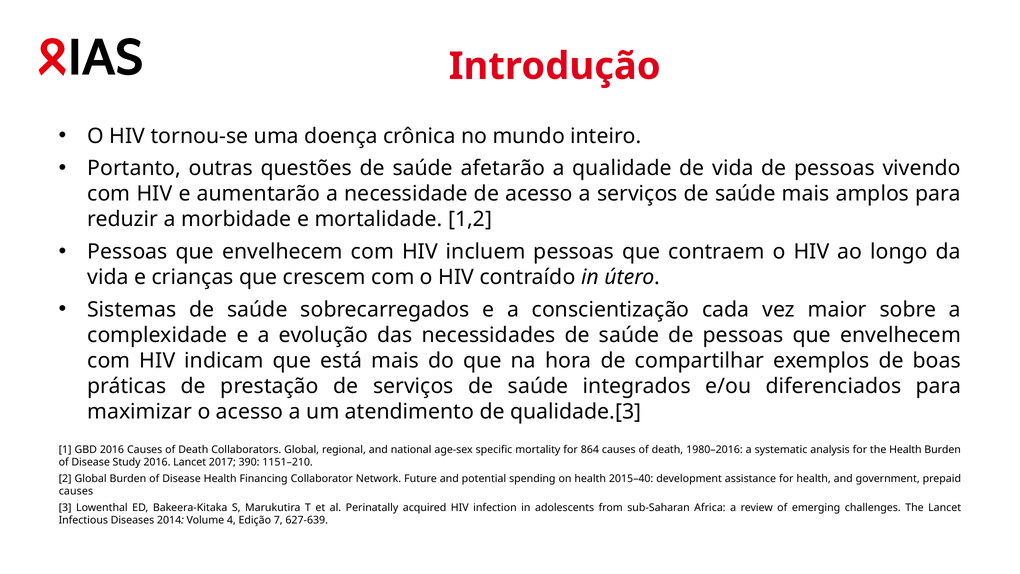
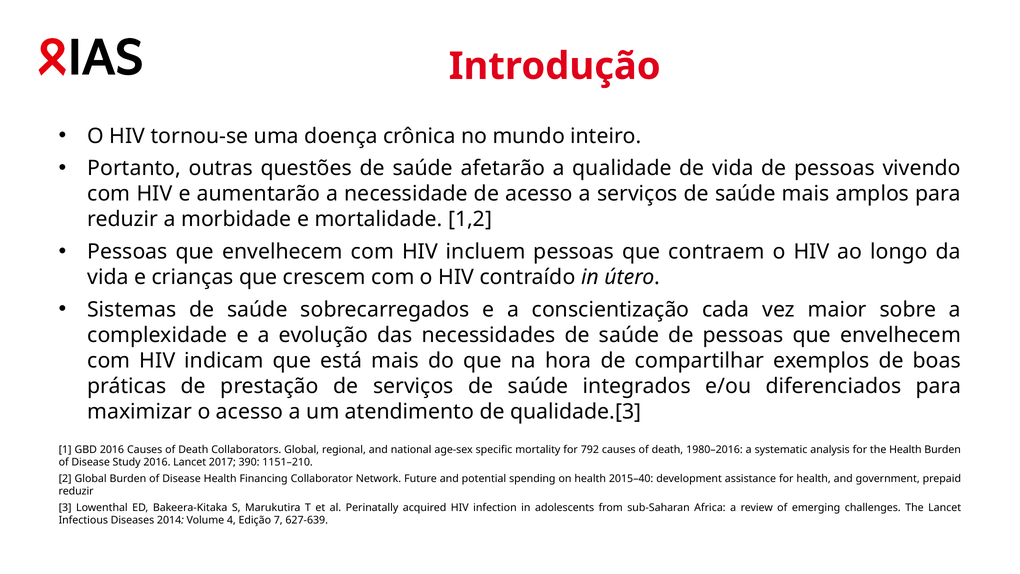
864: 864 -> 792
causes at (76, 491): causes -> reduzir
